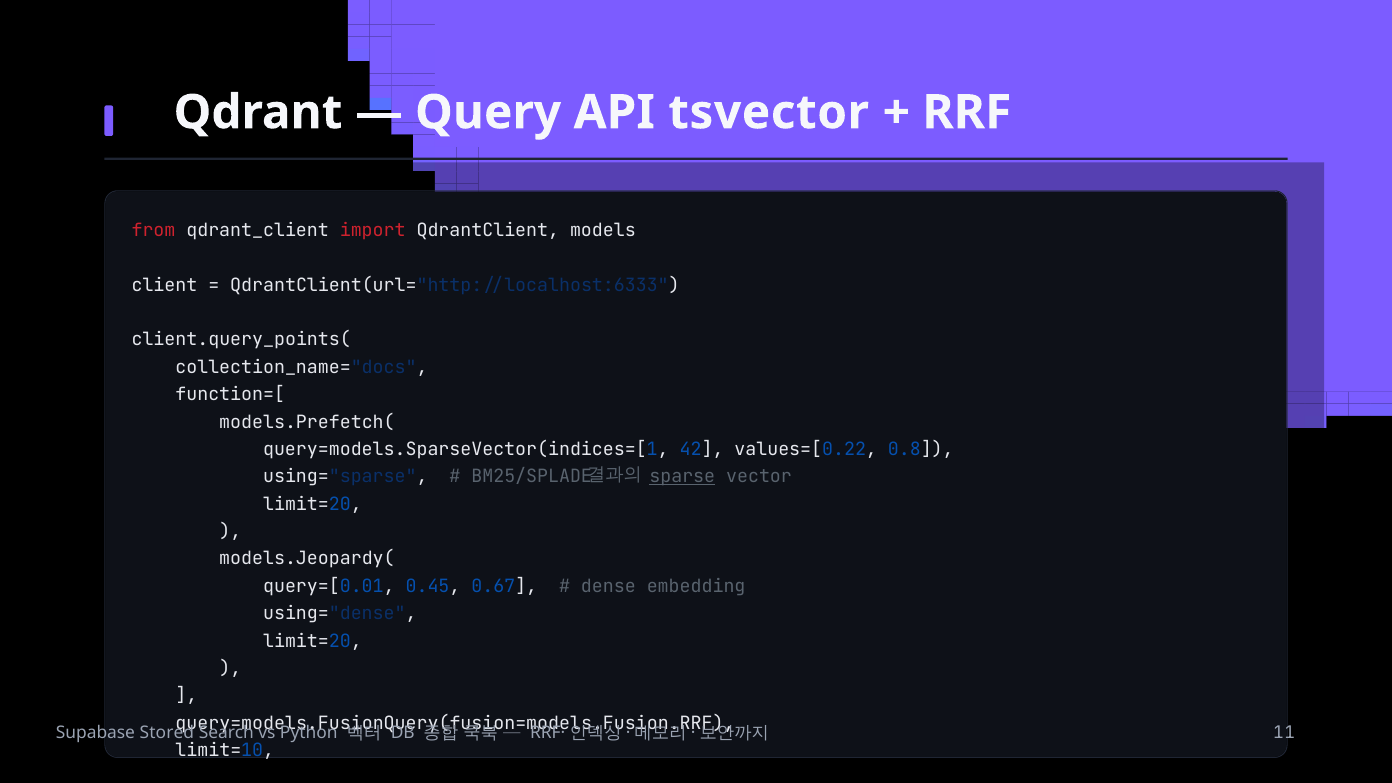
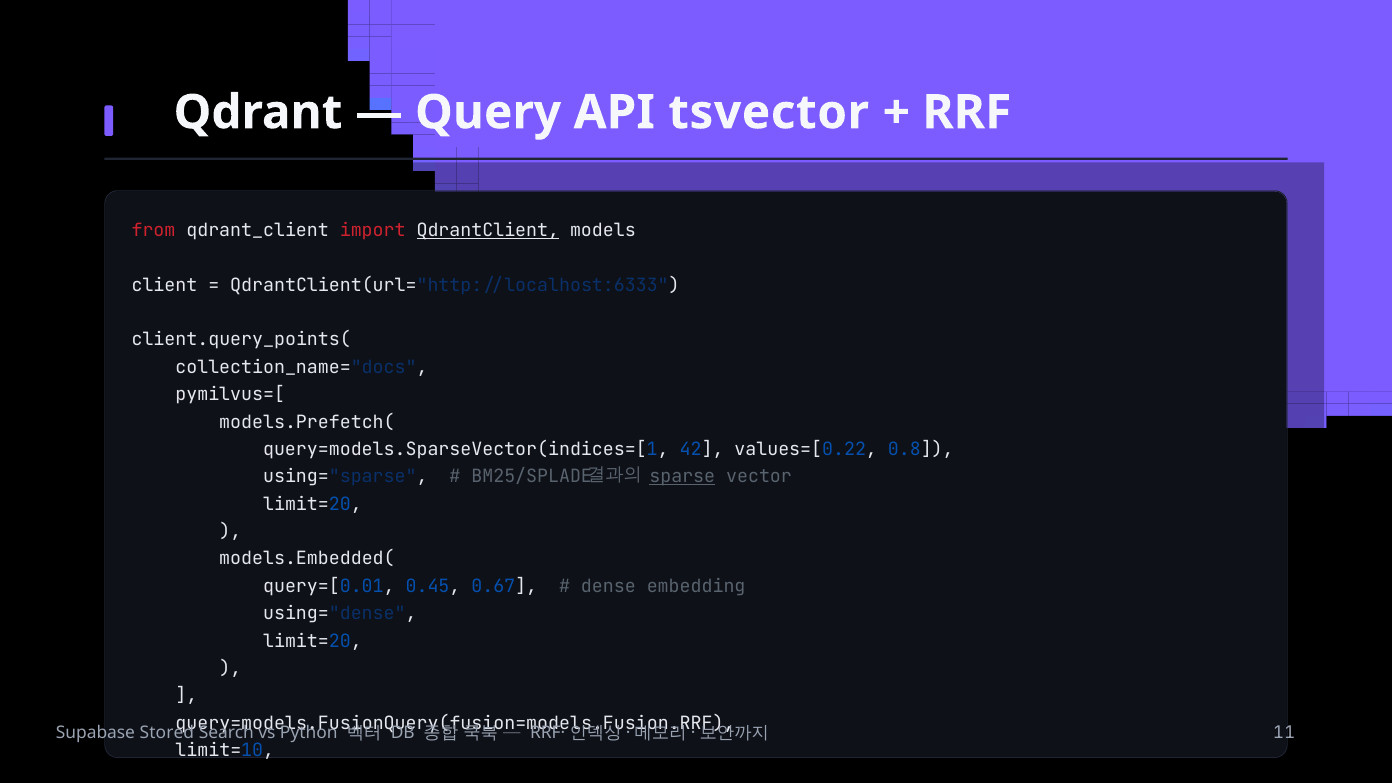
QdrantClient underline: none -> present
function=[: function=[ -> pymilvus=[
models.Jeopardy(: models.Jeopardy( -> models.Embedded(
